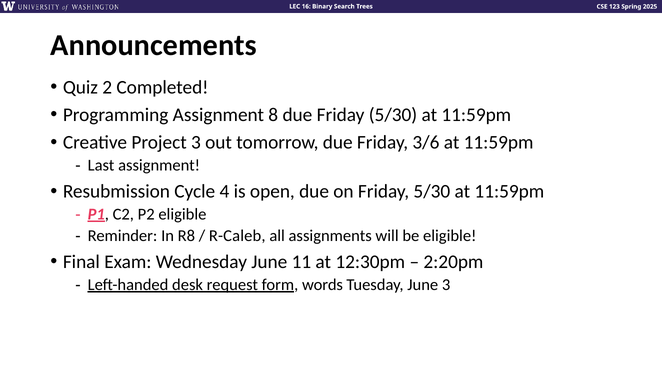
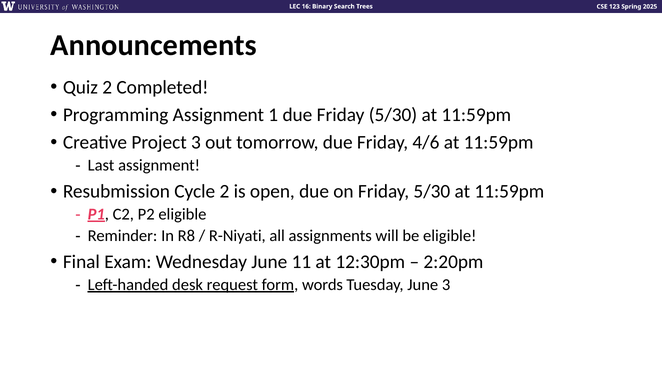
8: 8 -> 1
3/6: 3/6 -> 4/6
Cycle 4: 4 -> 2
R-Caleb: R-Caleb -> R-Niyati
